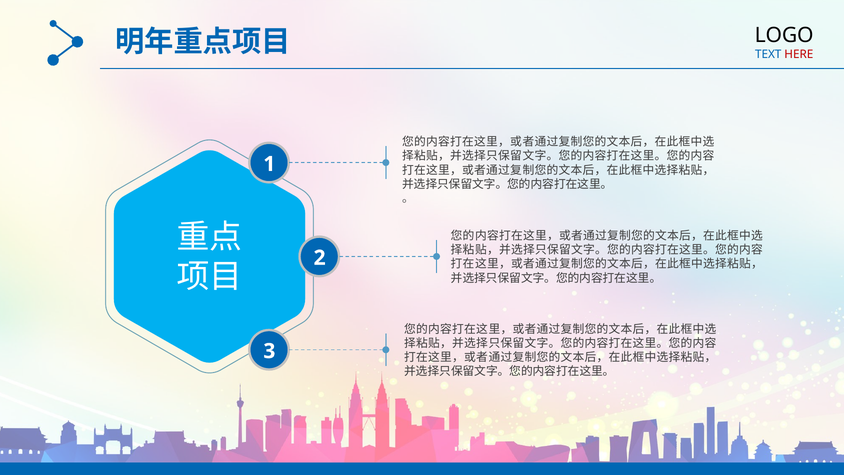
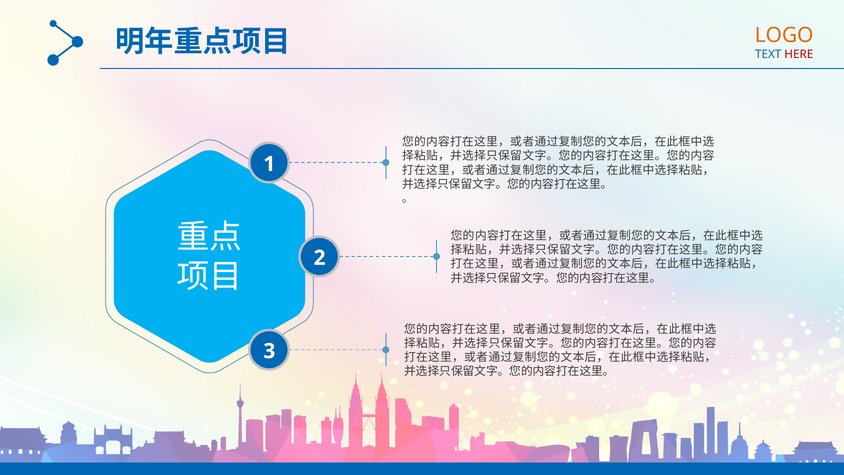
LOGO colour: black -> orange
